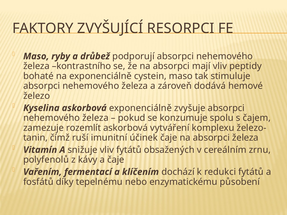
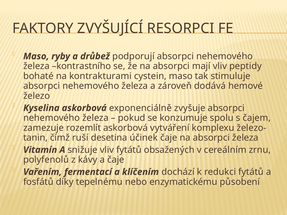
na exponenciálně: exponenciálně -> kontrakturami
imunitní: imunitní -> desetina
